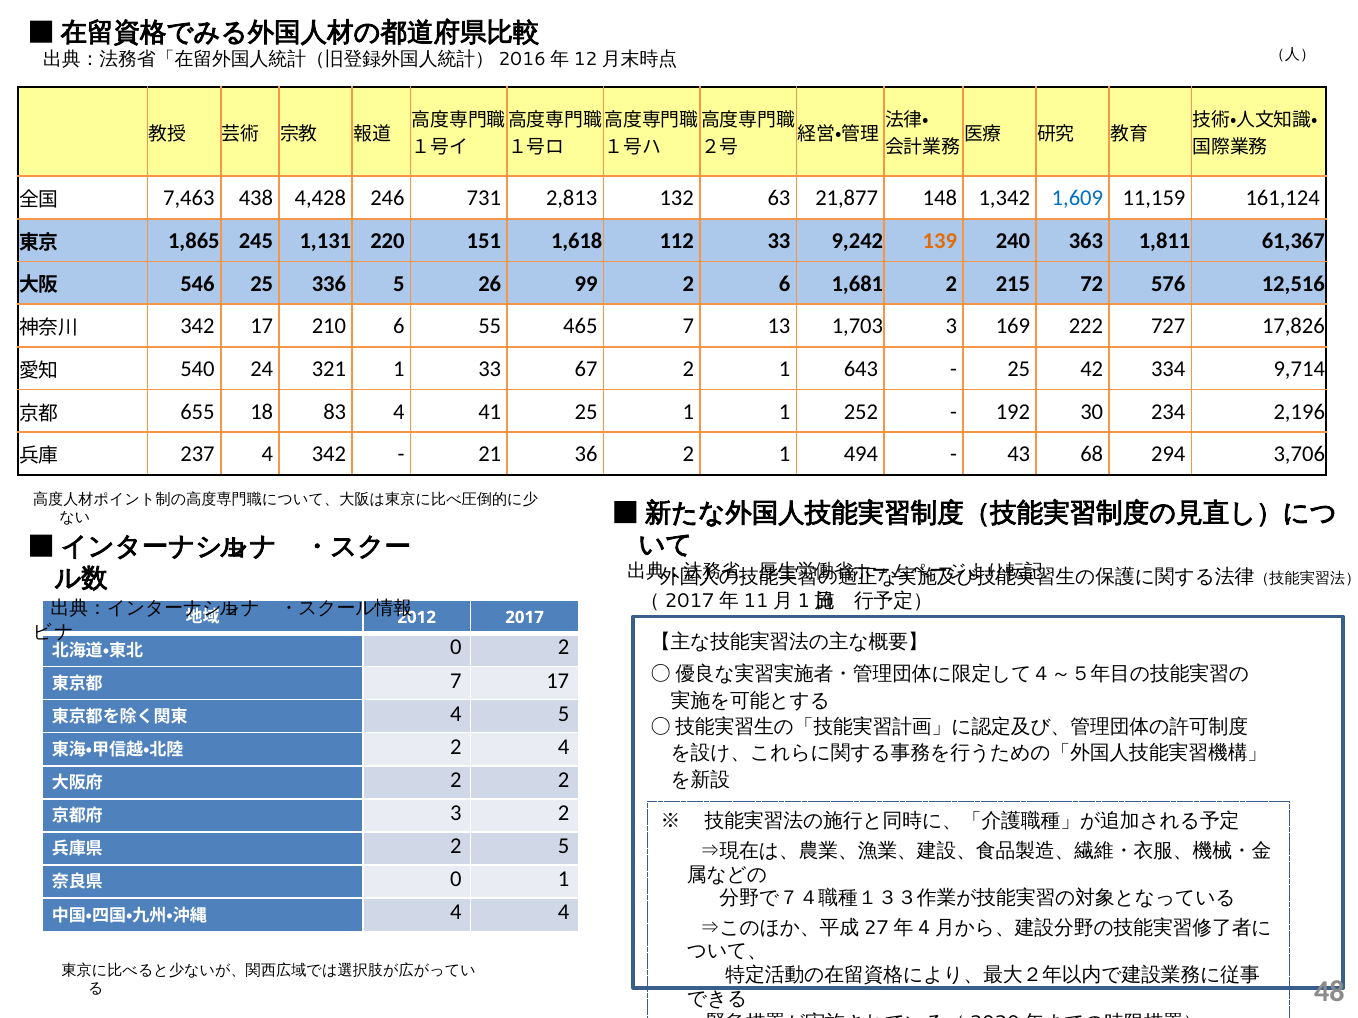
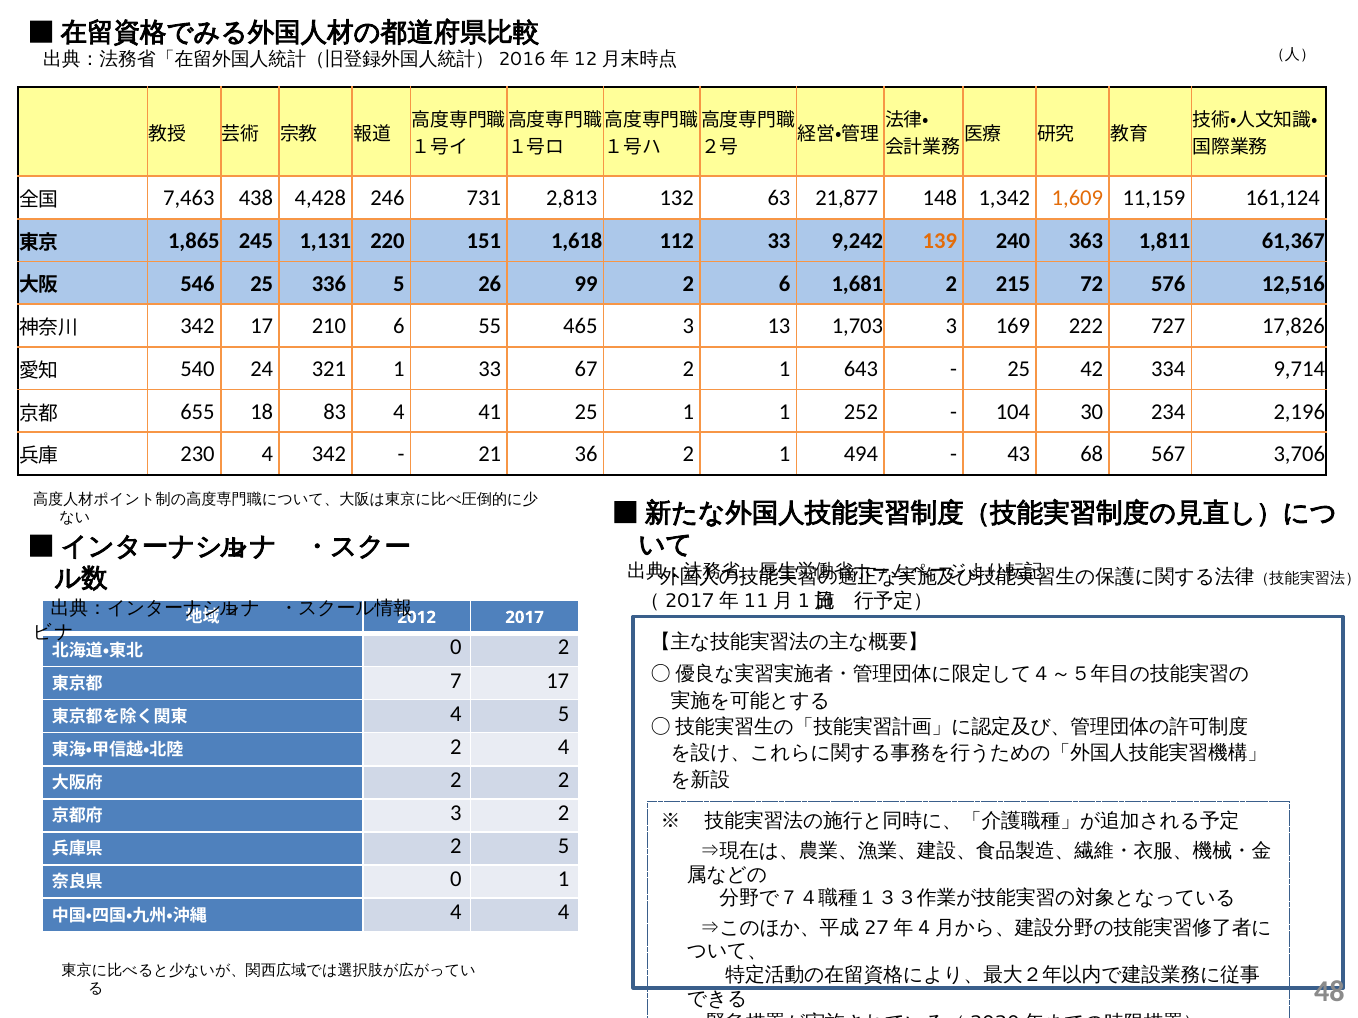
1,609 colour: blue -> orange
465 7: 7 -> 3
192: 192 -> 104
237: 237 -> 230
294: 294 -> 567
